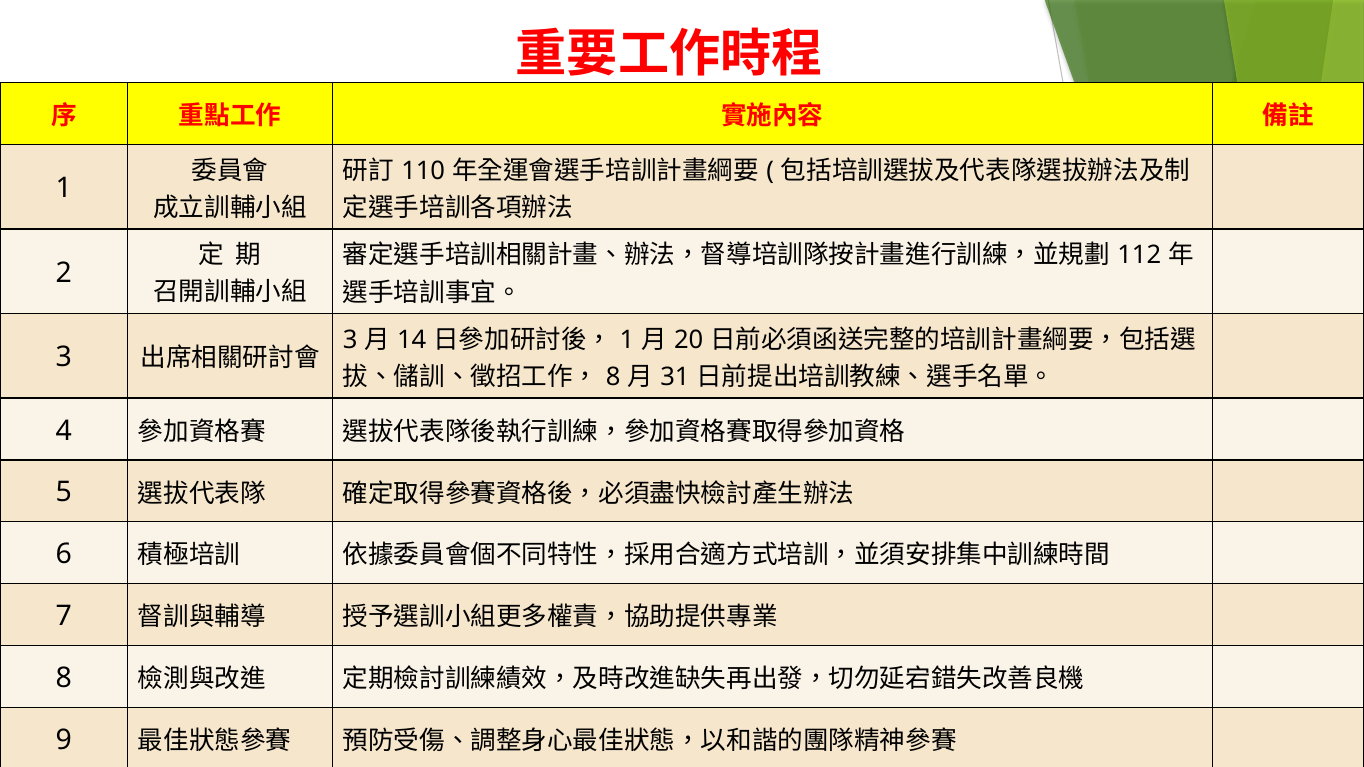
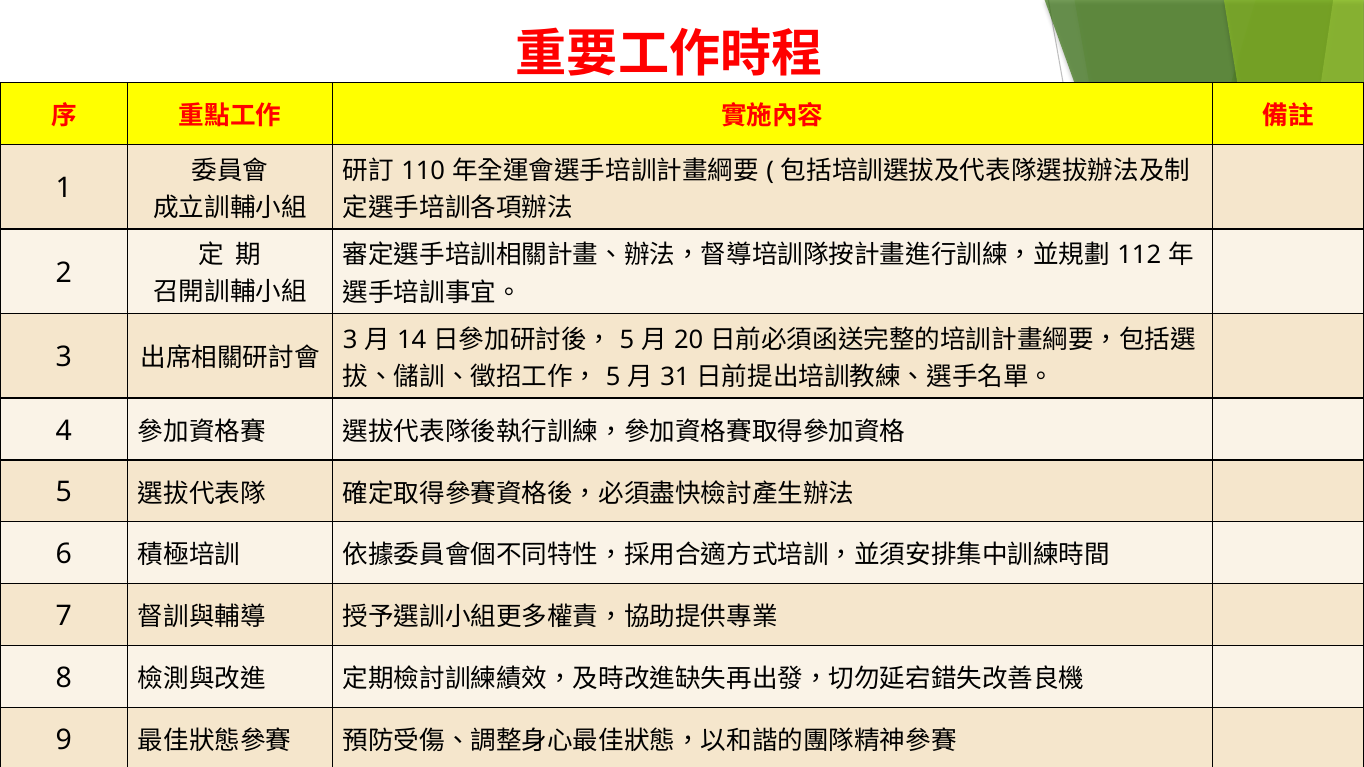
1 at (627, 340): 1 -> 5
8 at (613, 377): 8 -> 5
